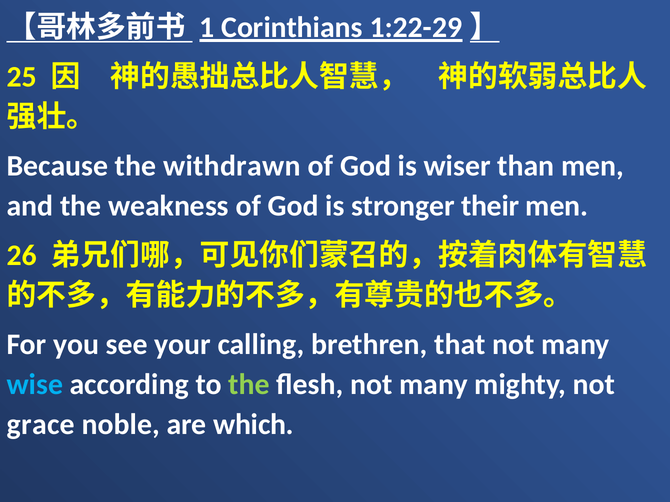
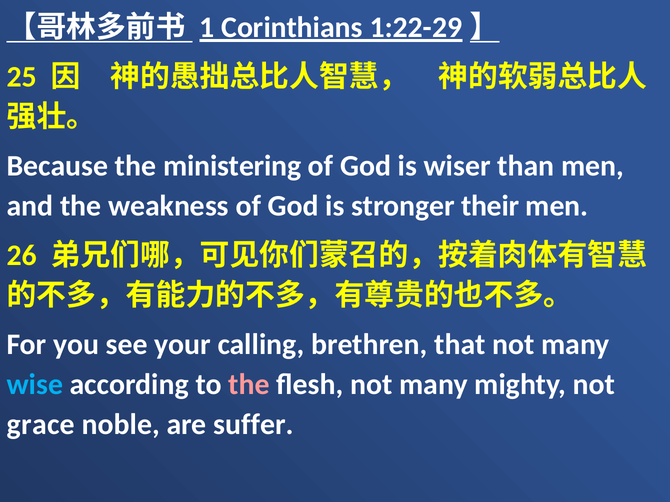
withdrawn: withdrawn -> ministering
the at (249, 385) colour: light green -> pink
which: which -> suffer
